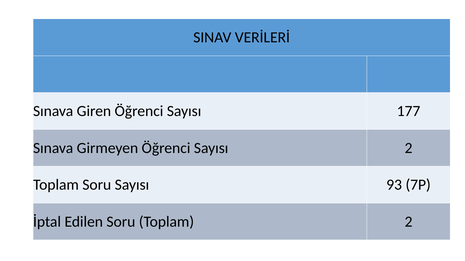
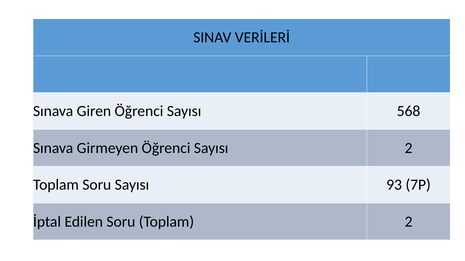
177: 177 -> 568
